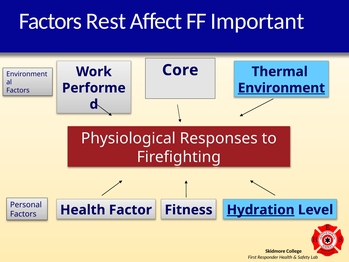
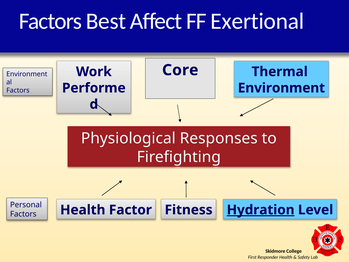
Rest: Rest -> Best
Important: Important -> Exertional
Environment at (281, 88) underline: present -> none
